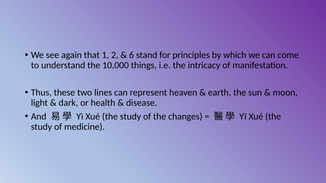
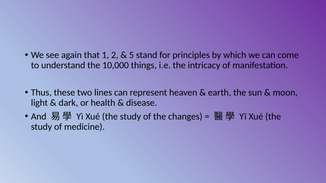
6: 6 -> 5
